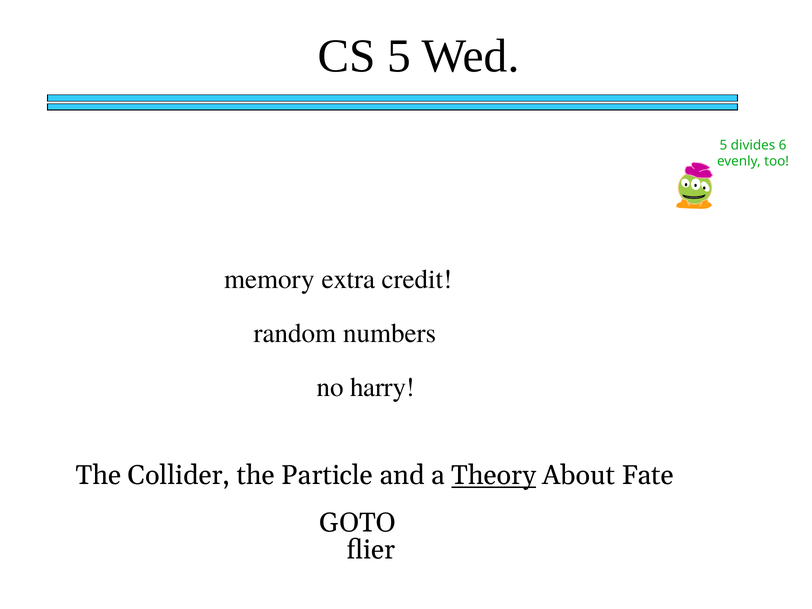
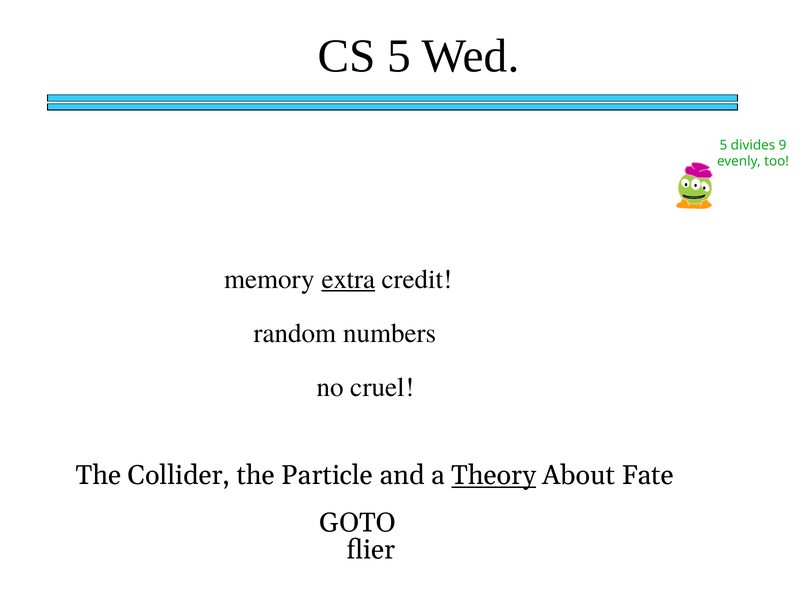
6: 6 -> 9
extra underline: none -> present
harry: harry -> cruel
